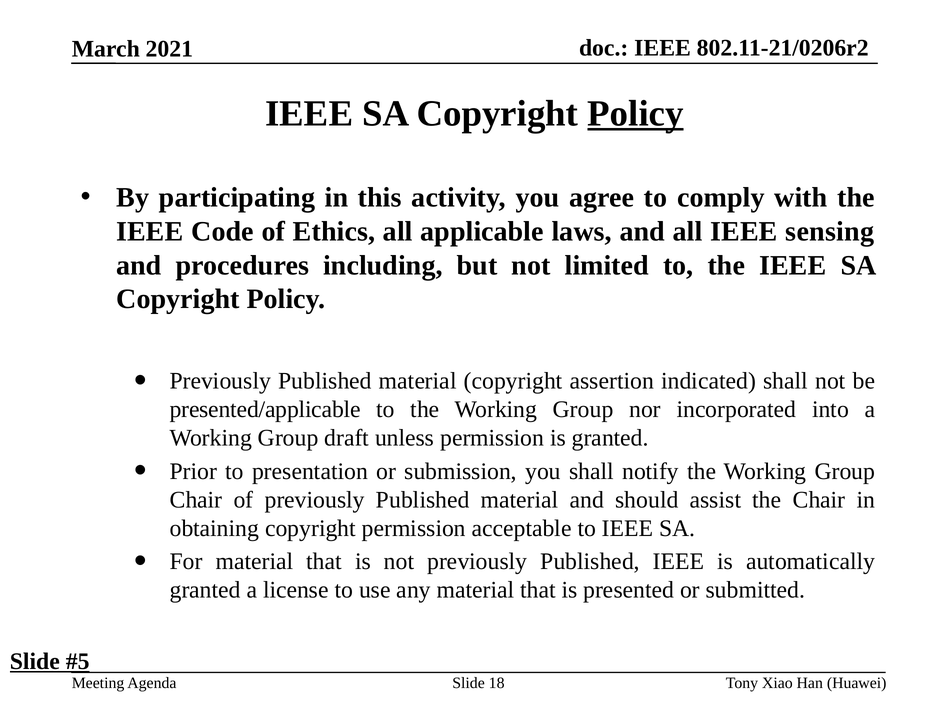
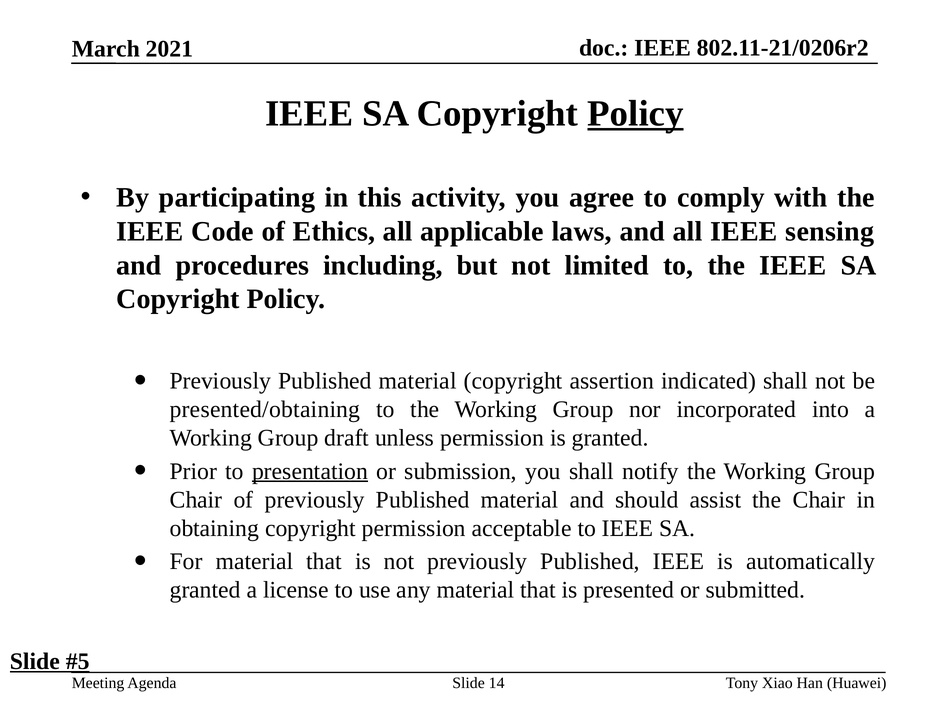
presented/applicable: presented/applicable -> presented/obtaining
presentation underline: none -> present
18: 18 -> 14
